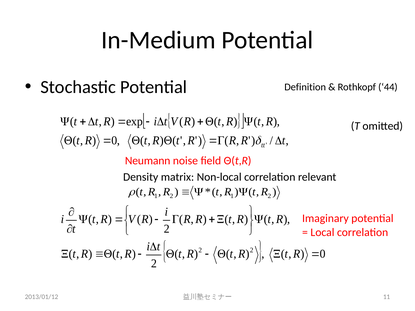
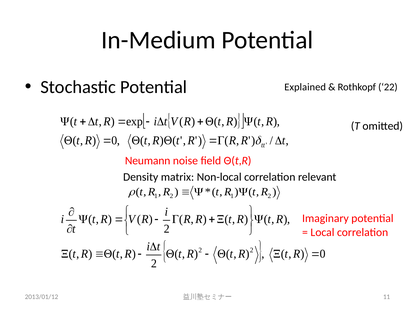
Definition: Definition -> Explained
44: 44 -> 22
